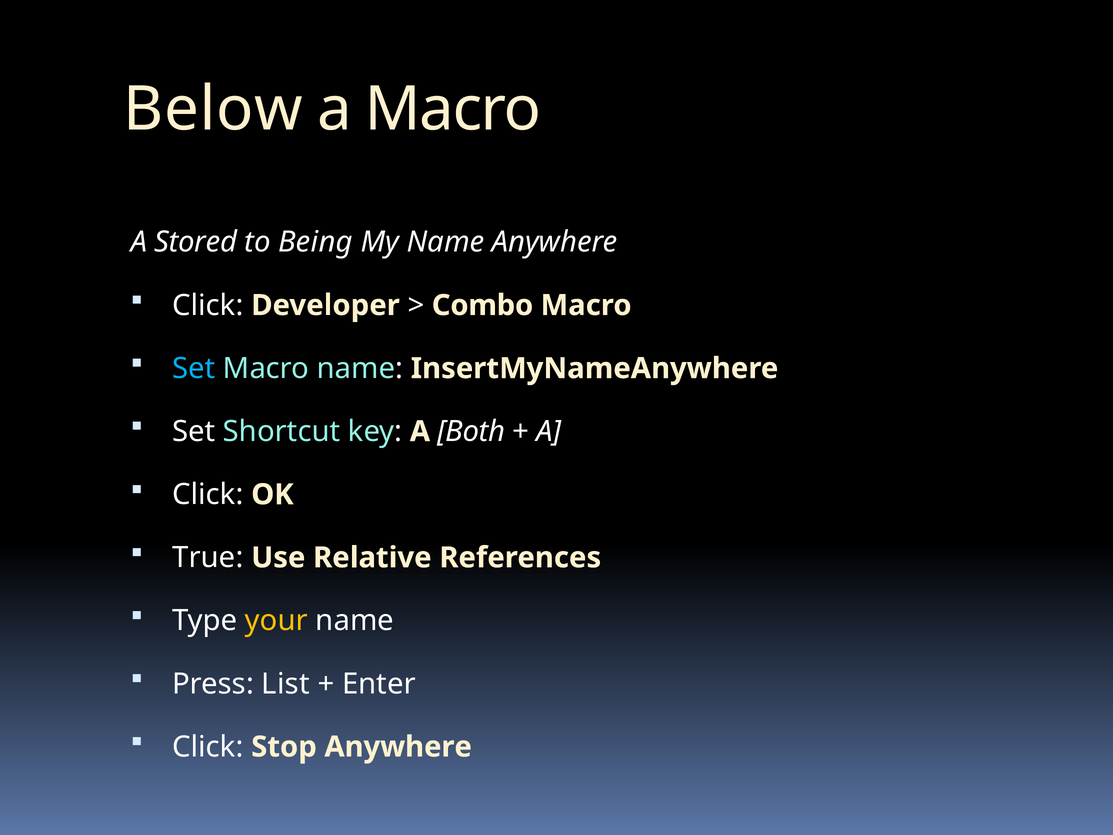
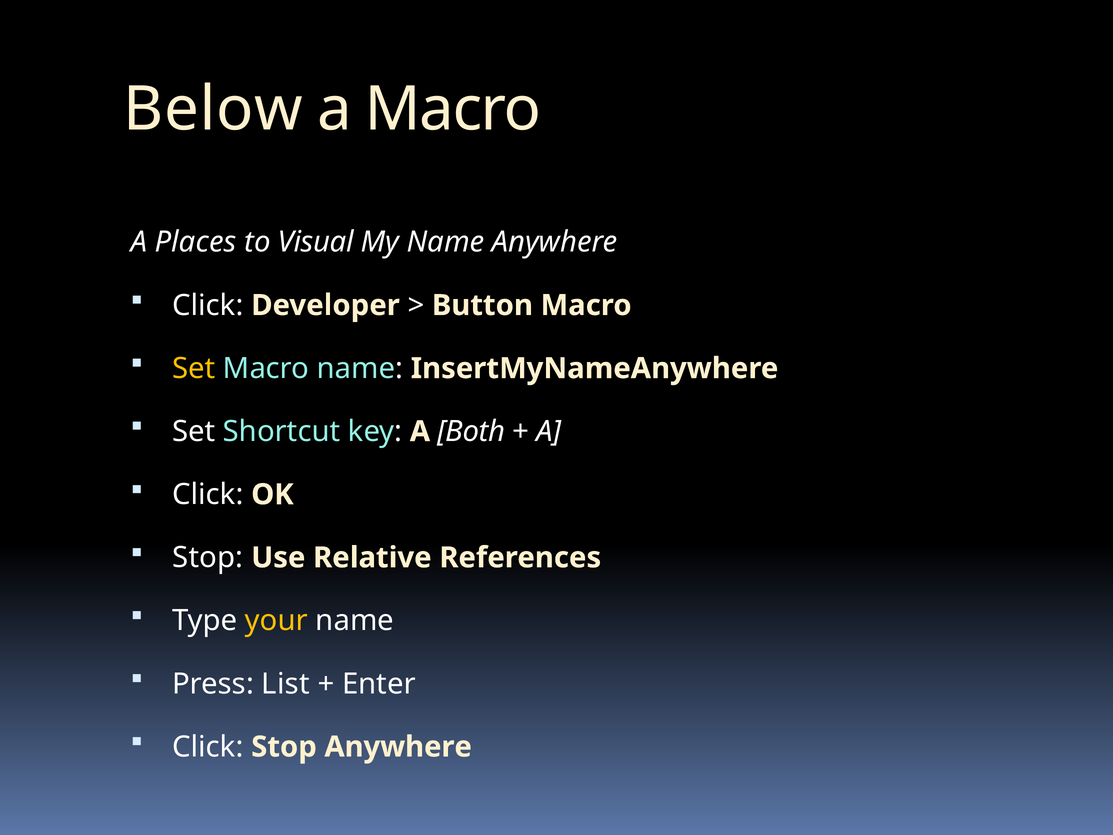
Stored: Stored -> Places
Being: Being -> Visual
Combo: Combo -> Button
Set at (194, 368) colour: light blue -> yellow
True at (208, 558): True -> Stop
